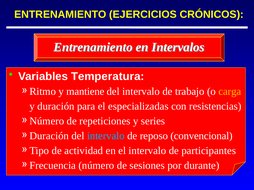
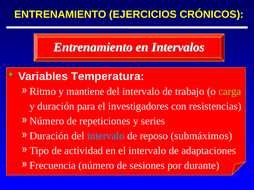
carga colour: yellow -> light green
especializadas: especializadas -> investigadores
convencional: convencional -> submáximos
participantes: participantes -> adaptaciones
